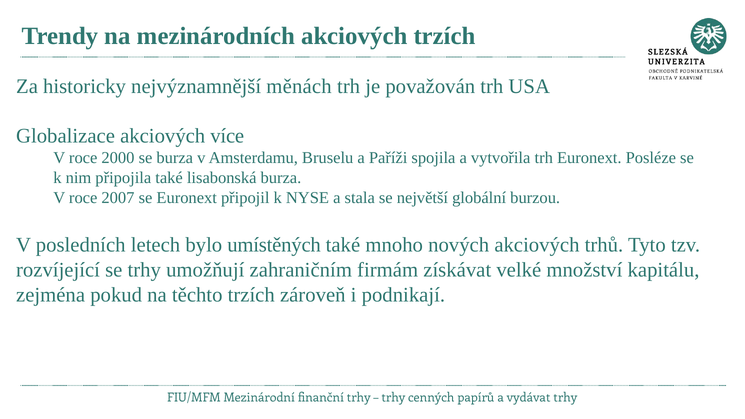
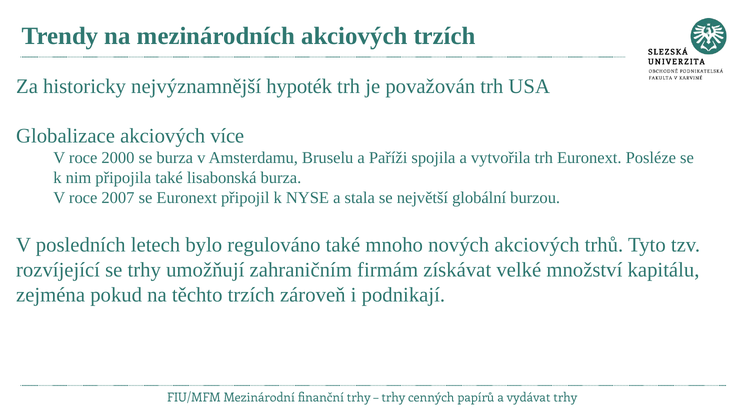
měnách: měnách -> hypoték
umístěných: umístěných -> regulováno
